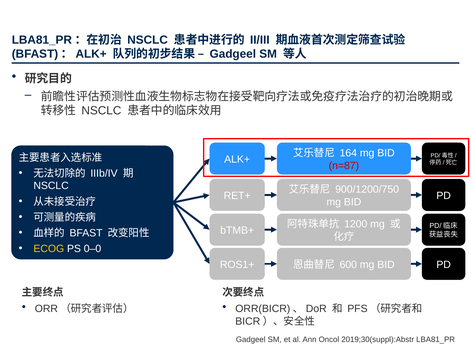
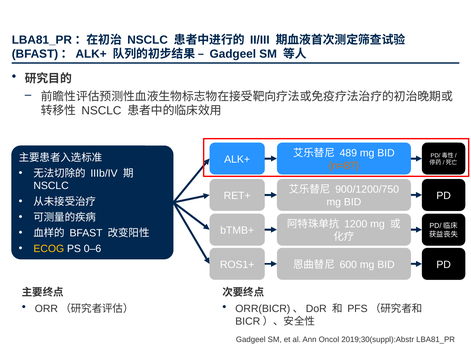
164: 164 -> 489
n=87 colour: red -> orange
0–0: 0–0 -> 0–6
